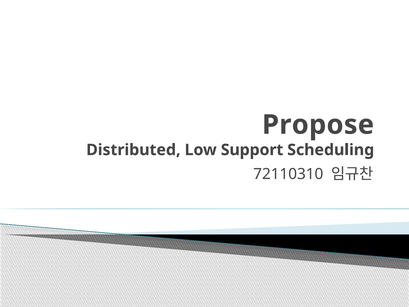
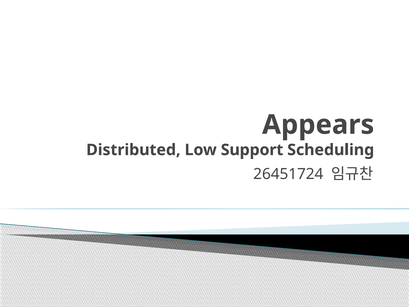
Propose: Propose -> Appears
72110310: 72110310 -> 26451724
